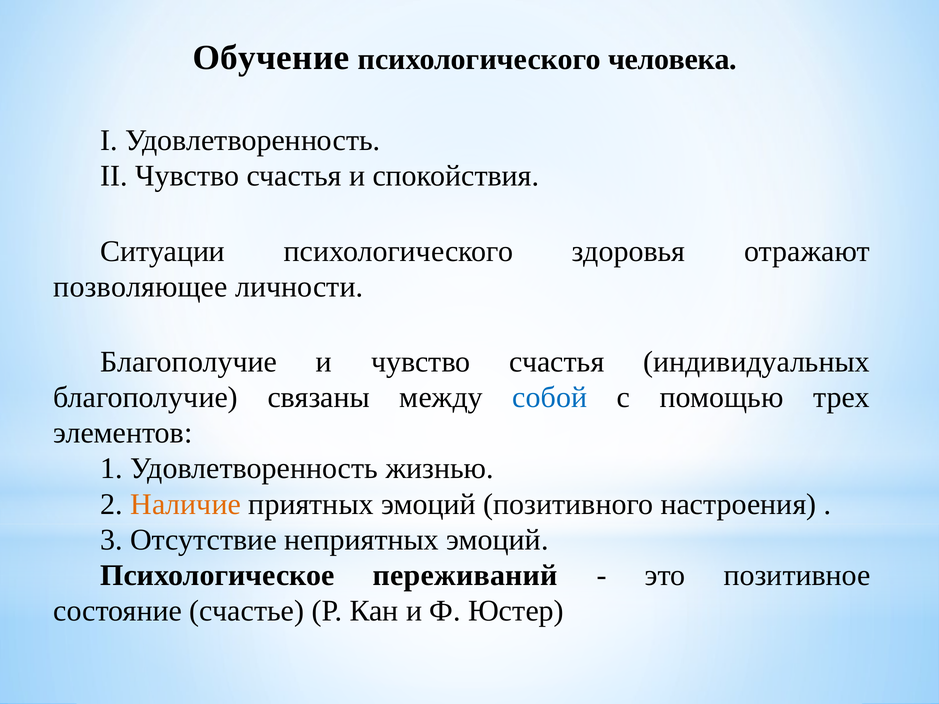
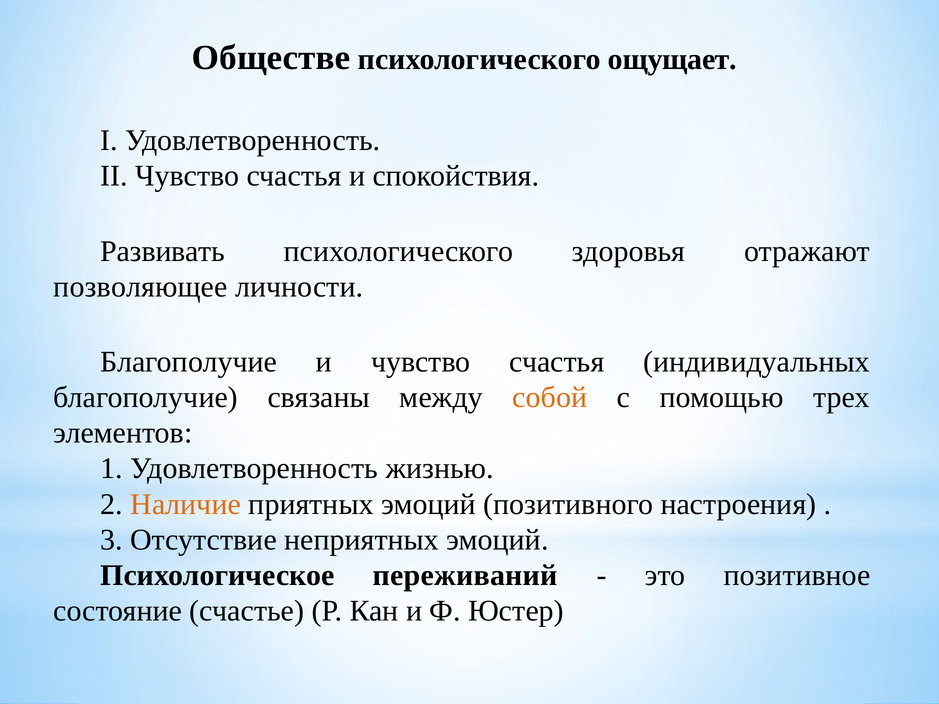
Обучение: Обучение -> Обществе
человека: человека -> ощущает
Ситуации: Ситуации -> Развивать
собой colour: blue -> orange
